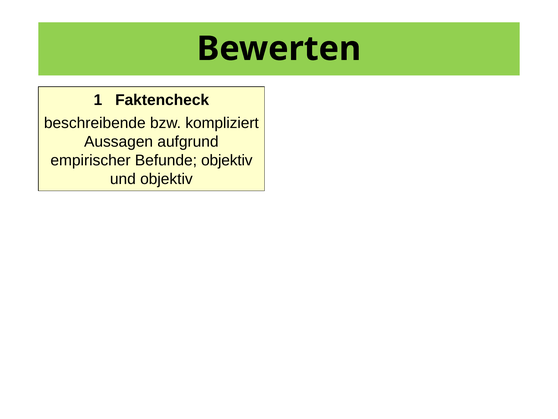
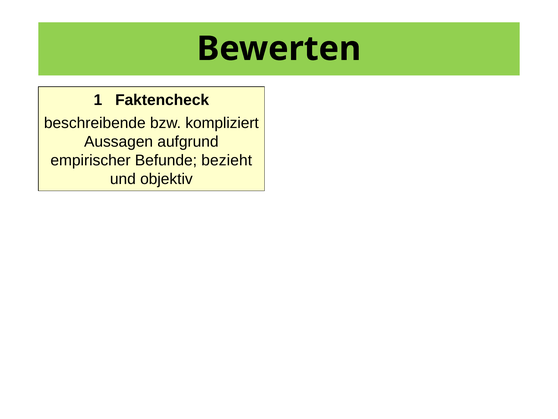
Befunde objektiv: objektiv -> bezieht
